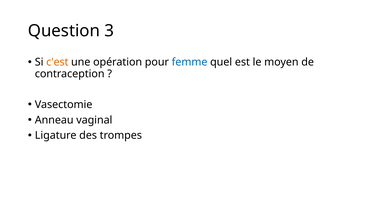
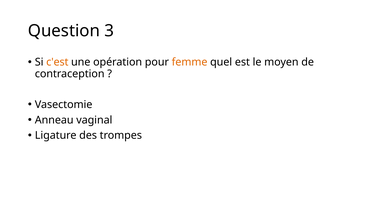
femme colour: blue -> orange
